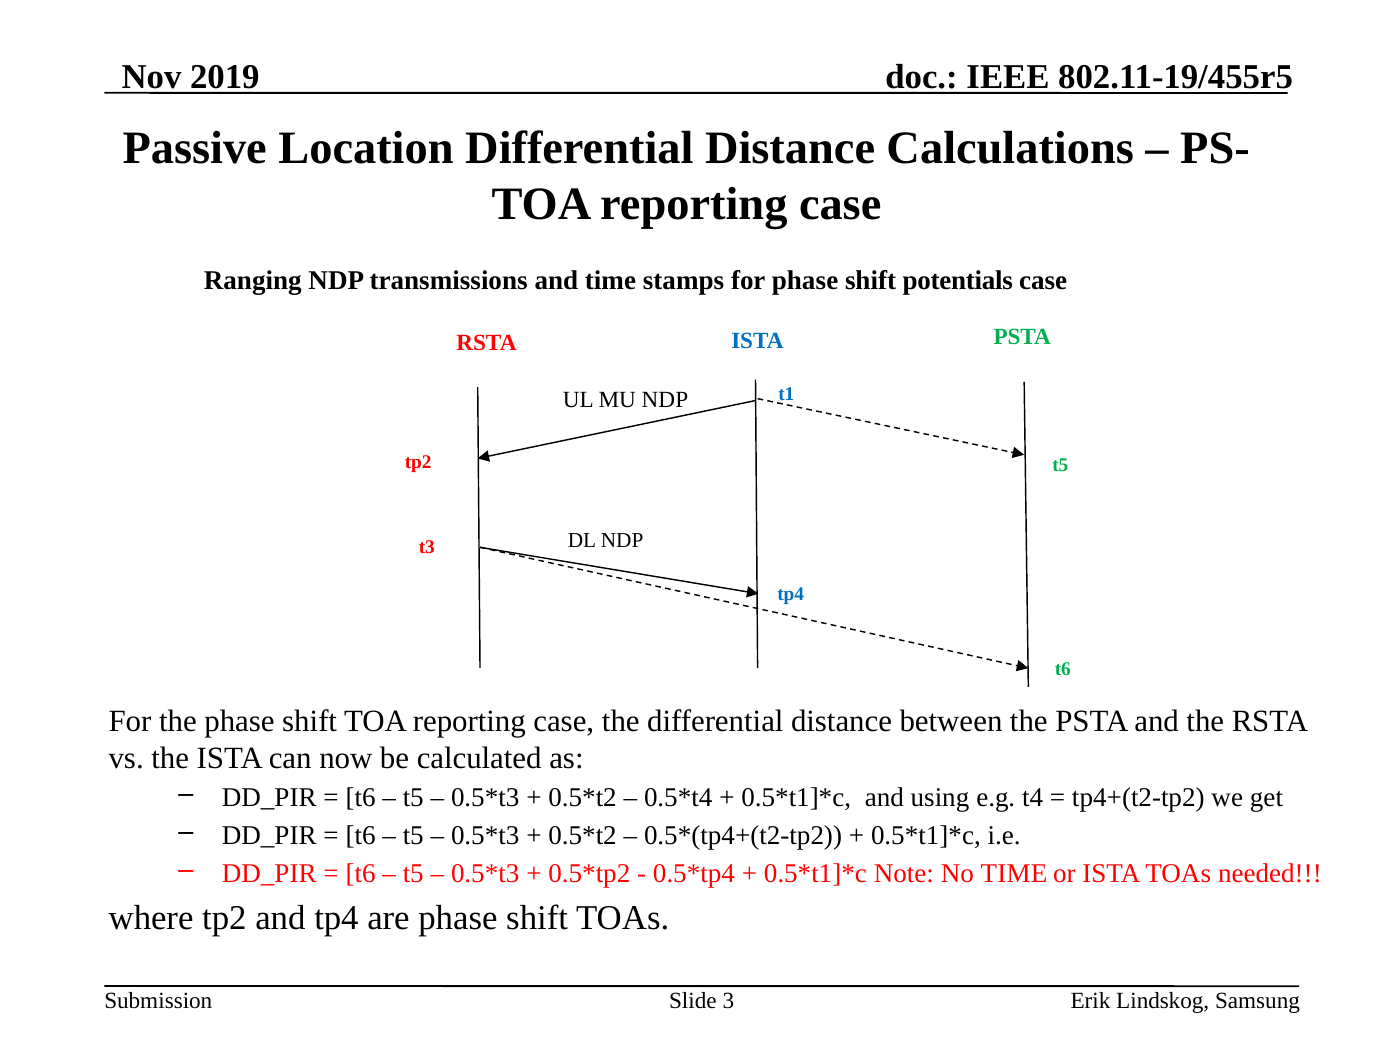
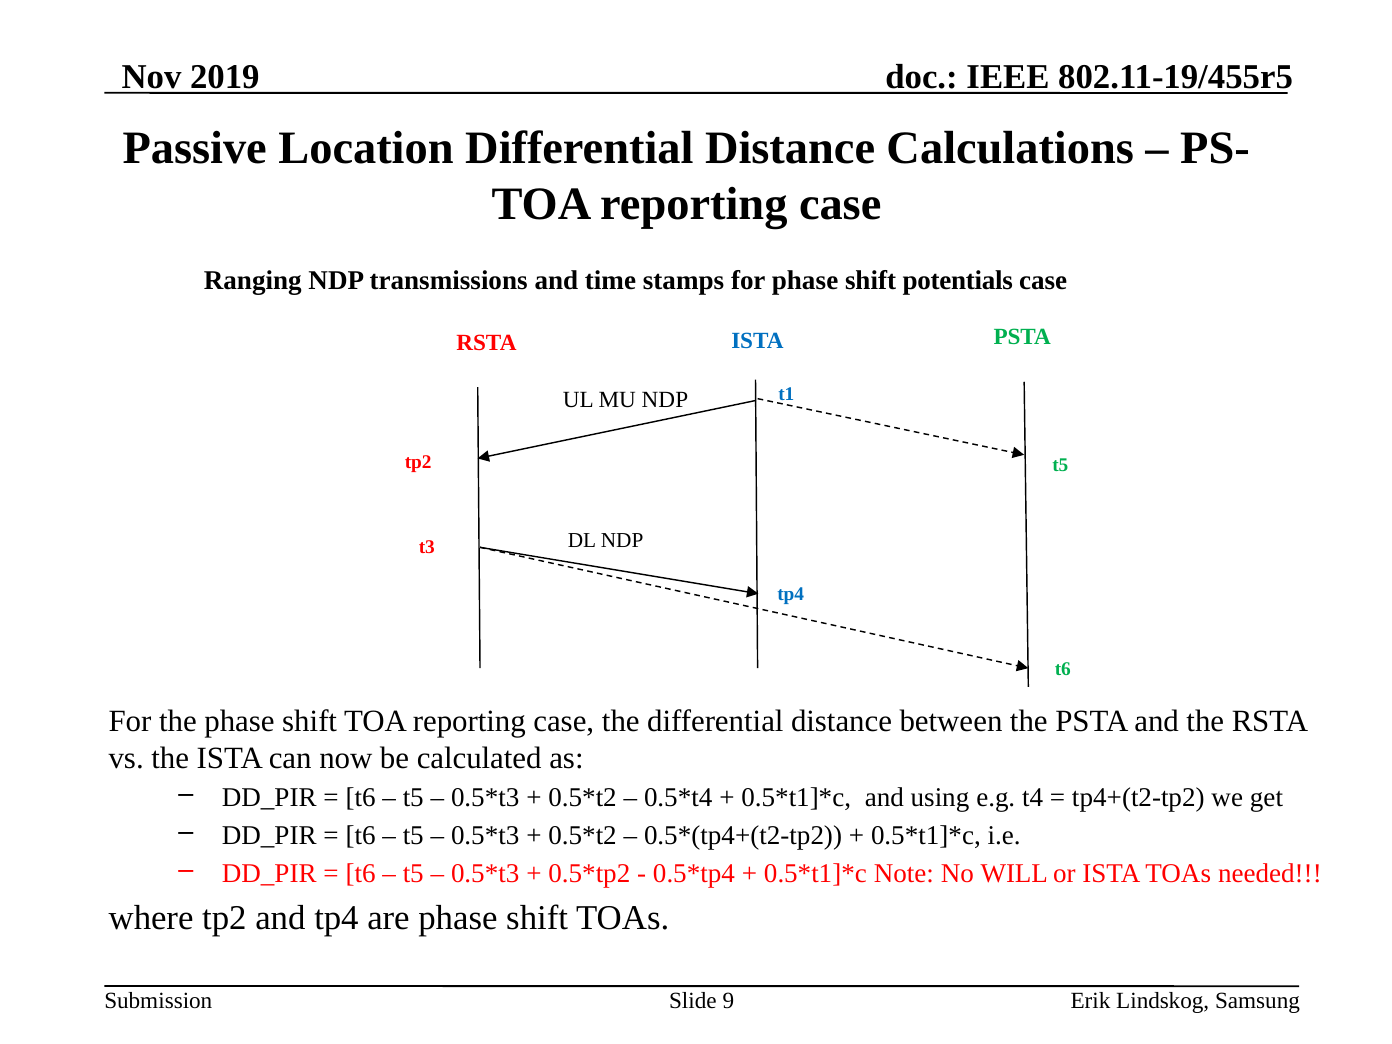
No TIME: TIME -> WILL
3: 3 -> 9
